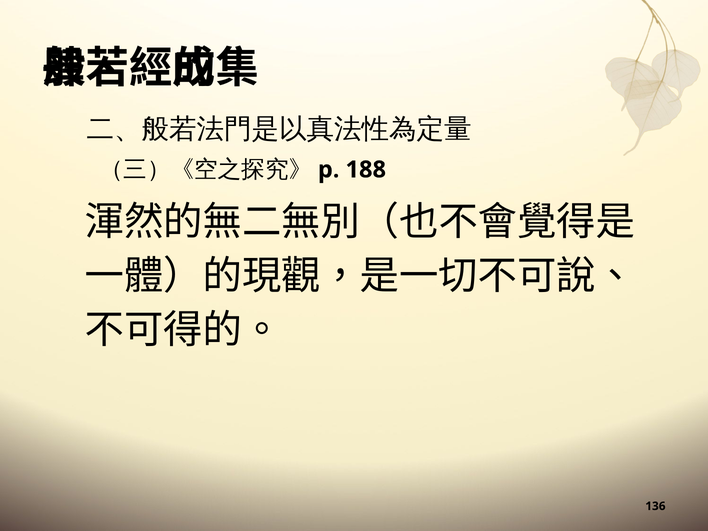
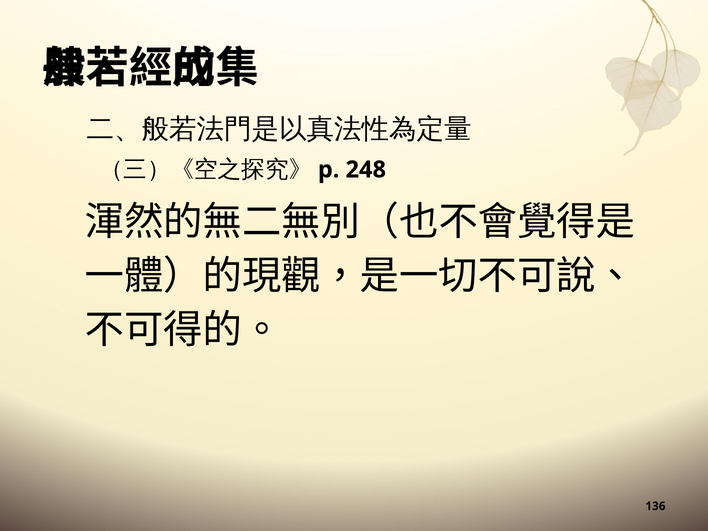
188: 188 -> 248
